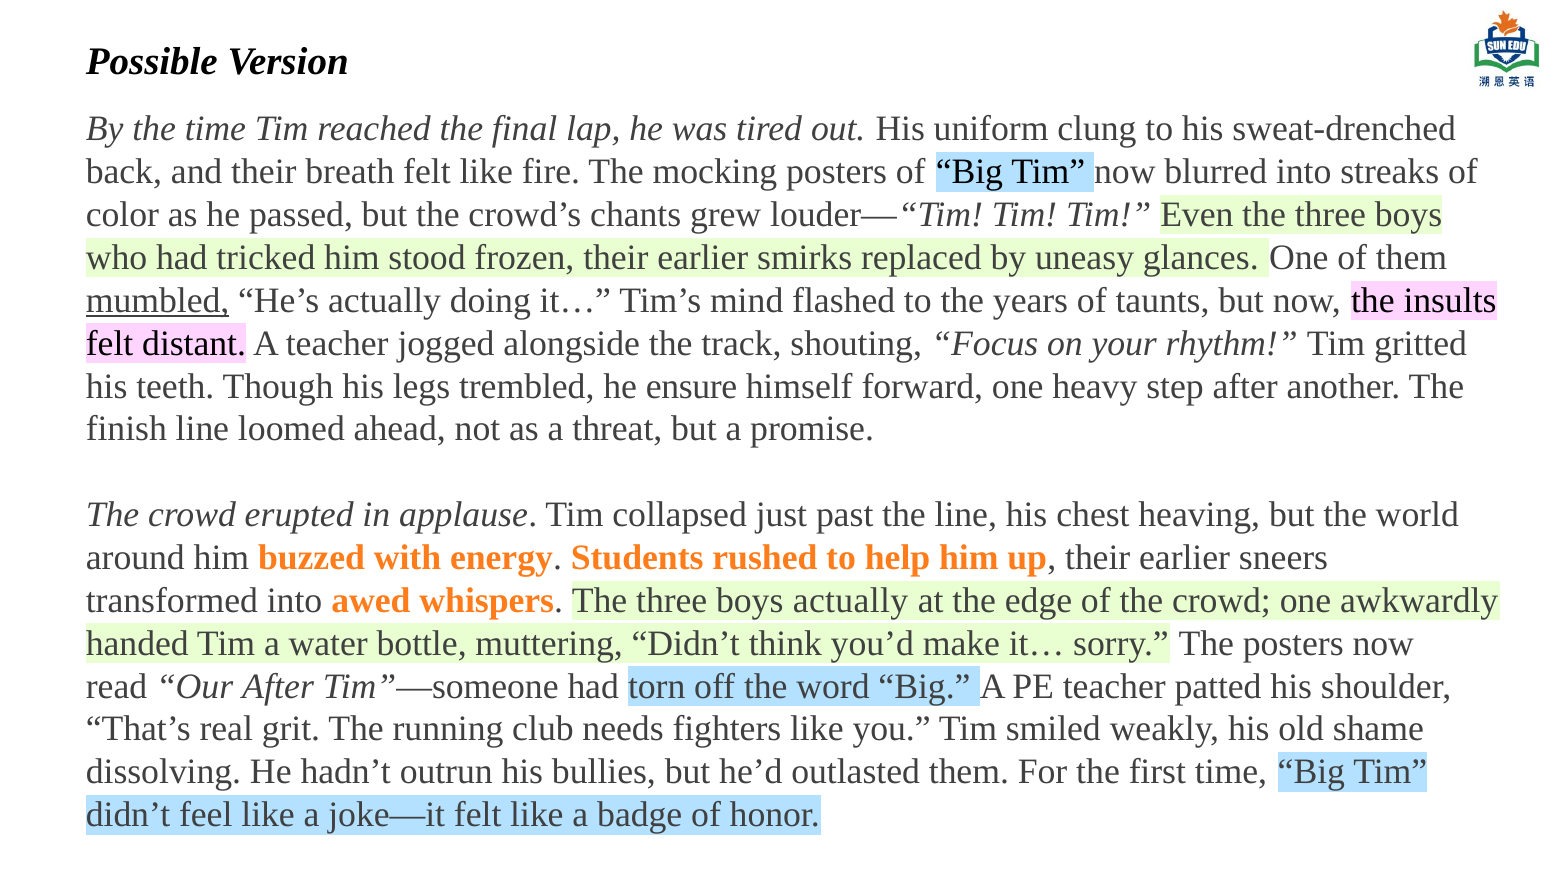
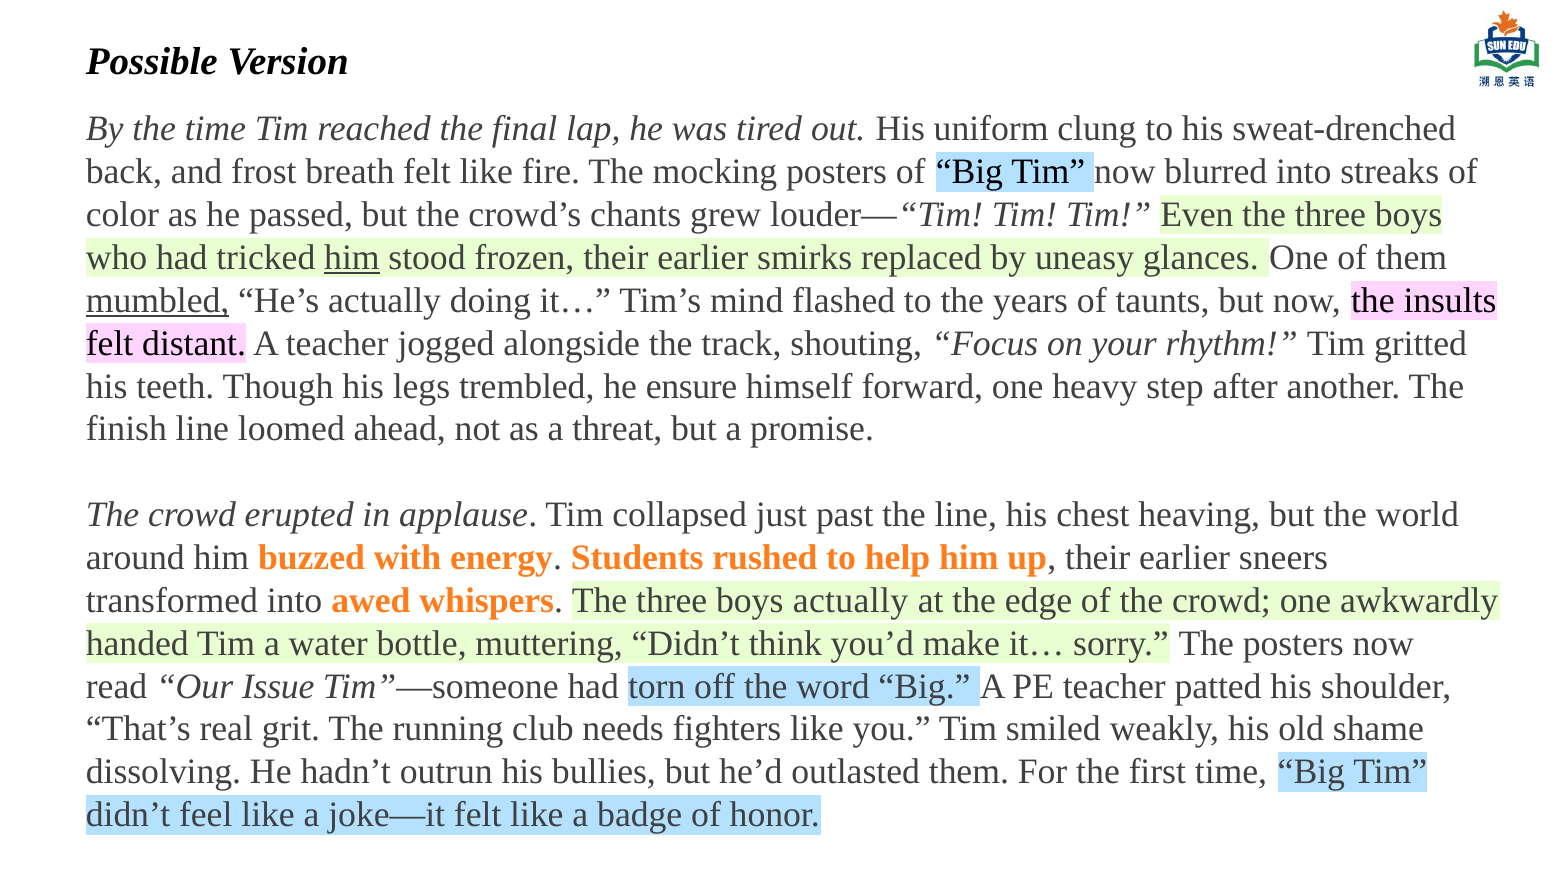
and their: their -> frost
him at (352, 258) underline: none -> present
Our After: After -> Issue
